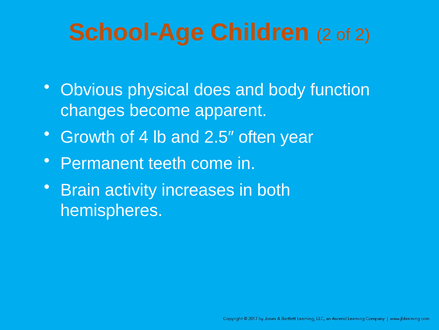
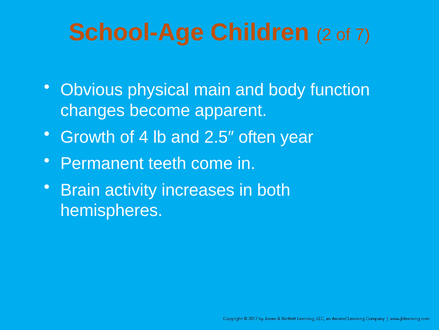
of 2: 2 -> 7
does: does -> main
